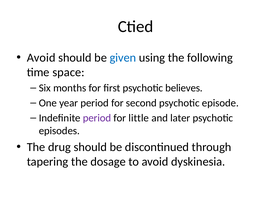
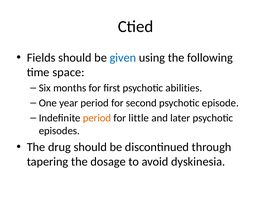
Avoid at (41, 58): Avoid -> Fields
believes: believes -> abilities
period at (97, 118) colour: purple -> orange
